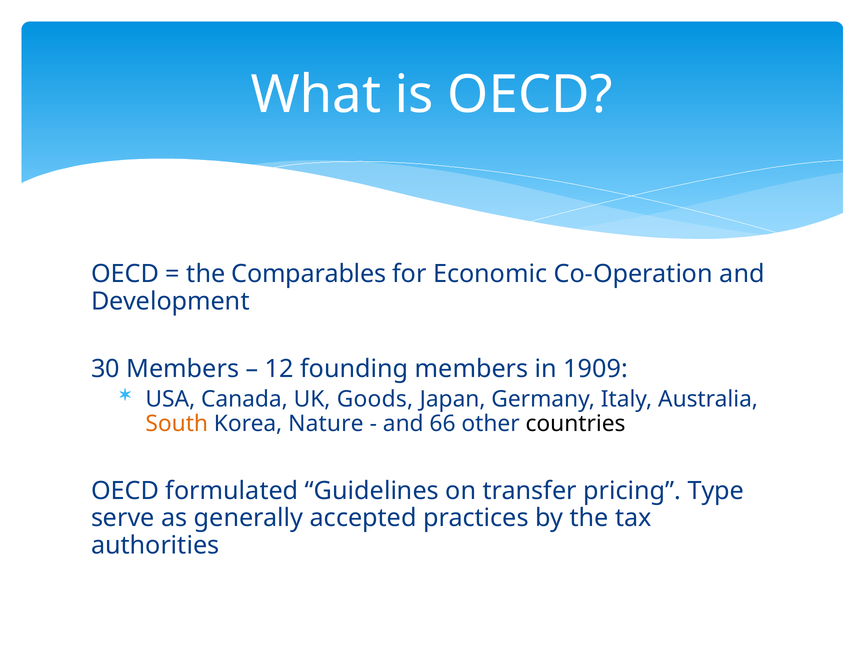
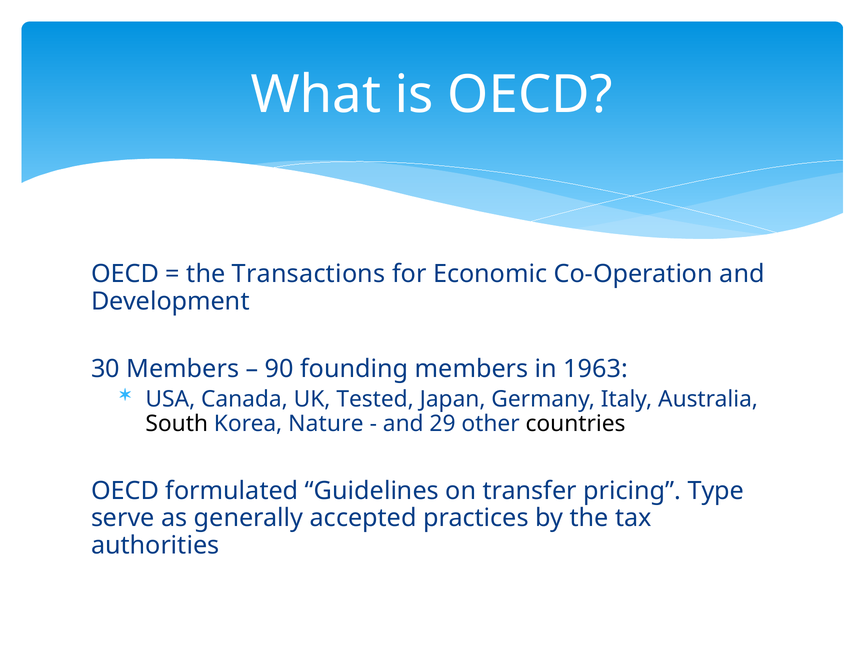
Comparables: Comparables -> Transactions
12: 12 -> 90
1909: 1909 -> 1963
Goods: Goods -> Tested
South colour: orange -> black
66: 66 -> 29
